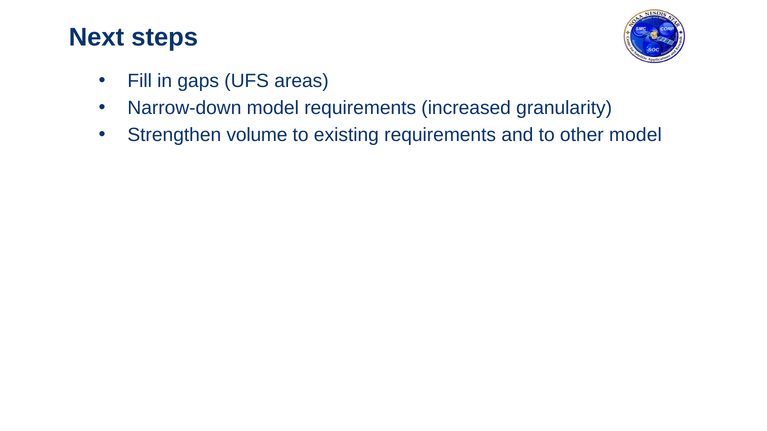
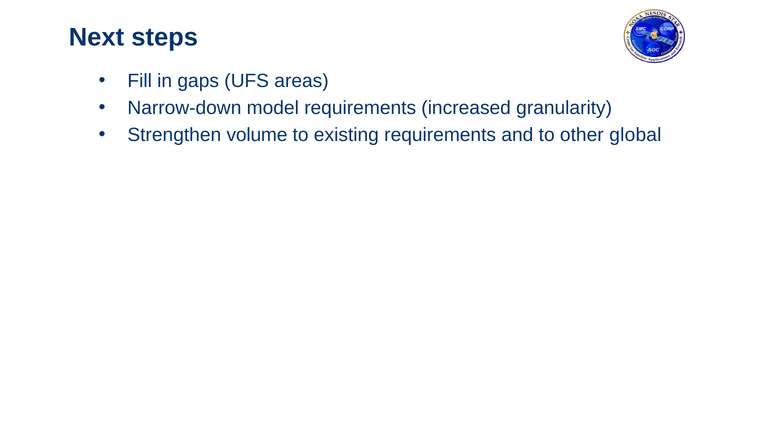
other model: model -> global
